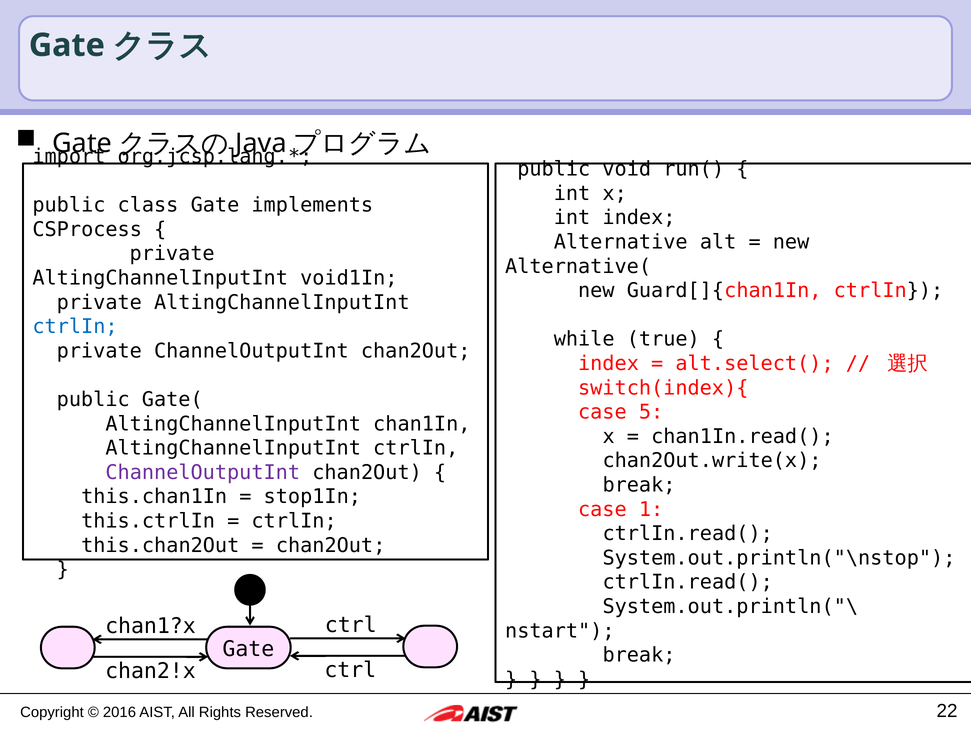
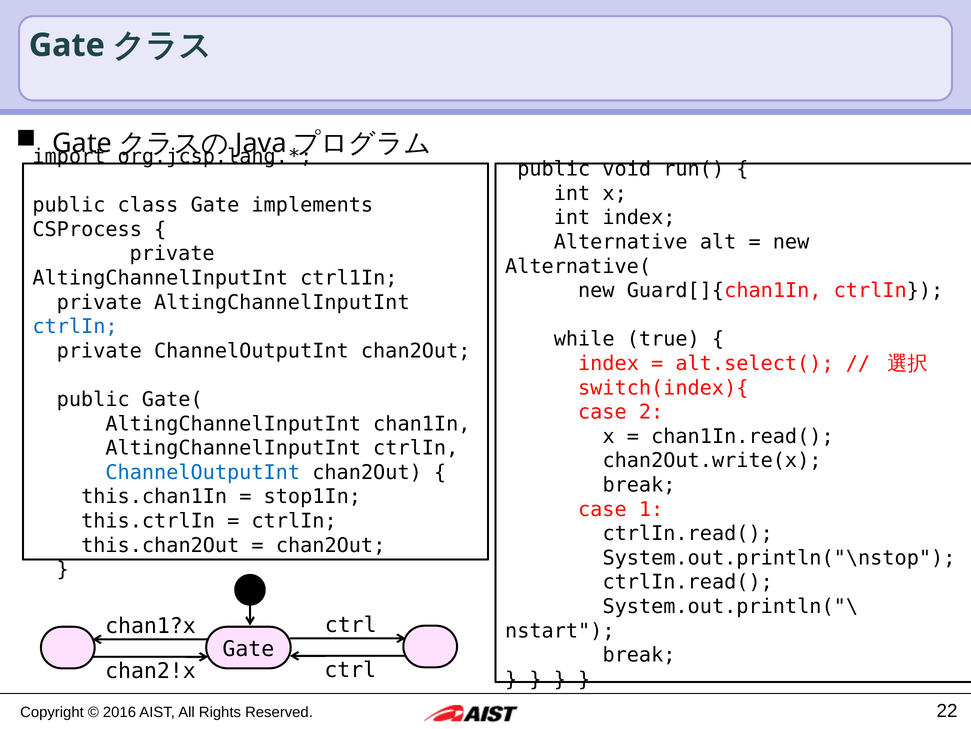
void1In: void1In -> ctrl1In
5: 5 -> 2
ChannelOutputInt at (203, 472) colour: purple -> blue
